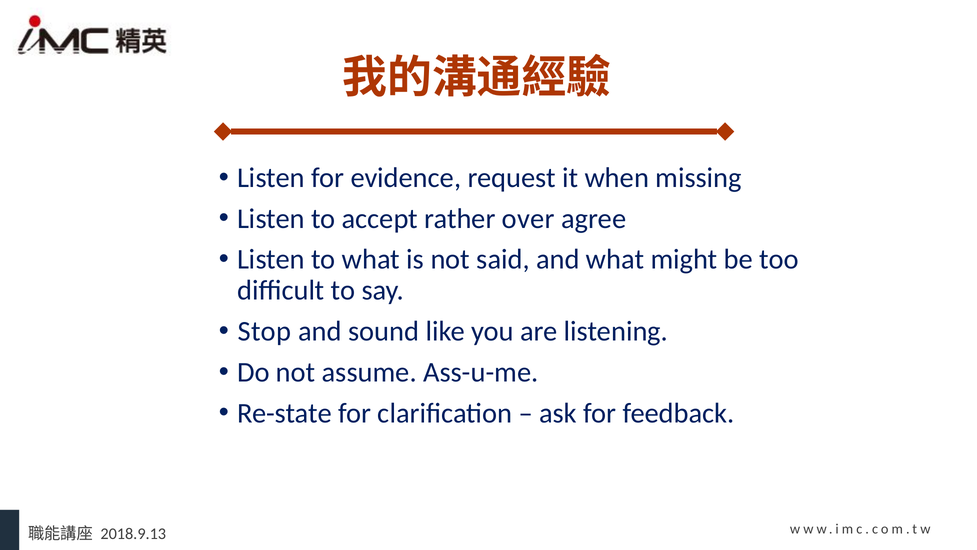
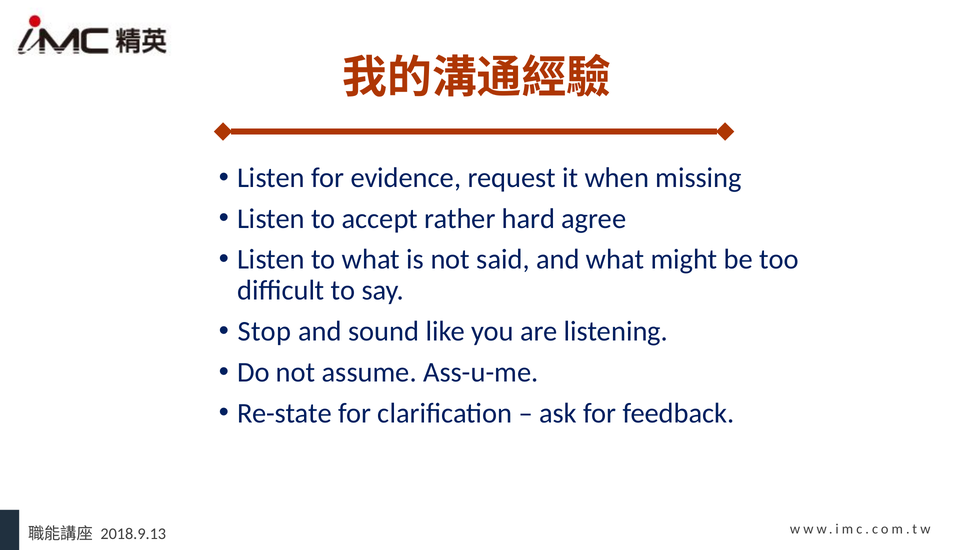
over: over -> hard
